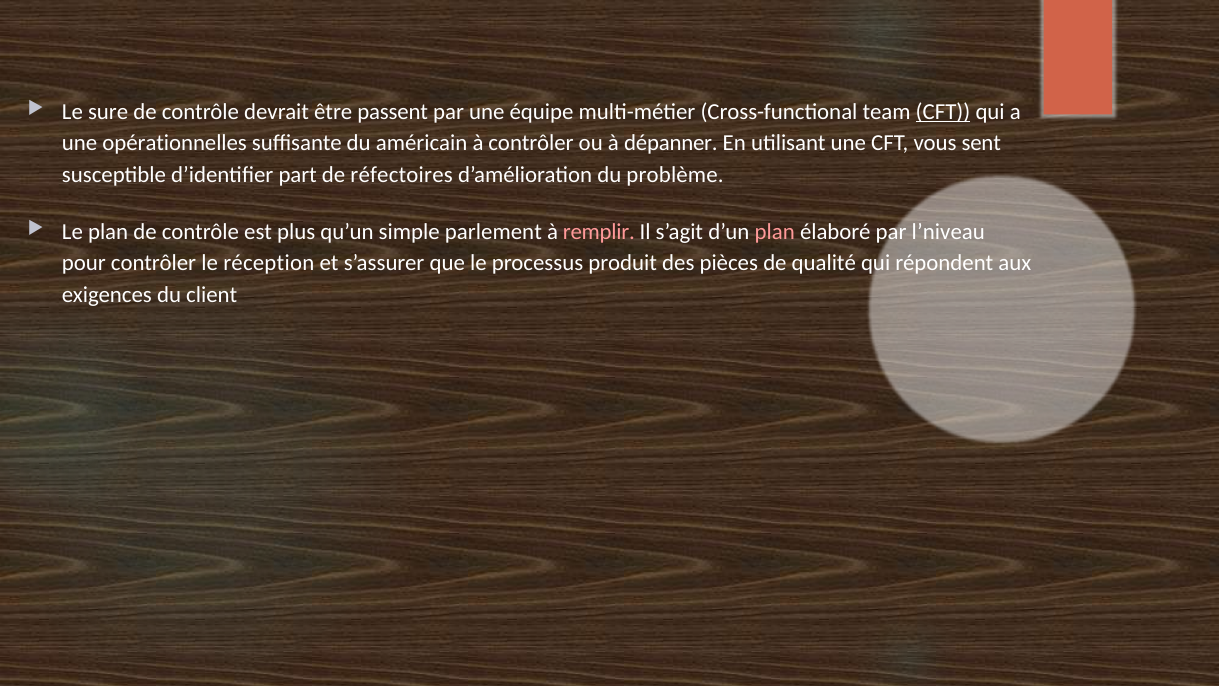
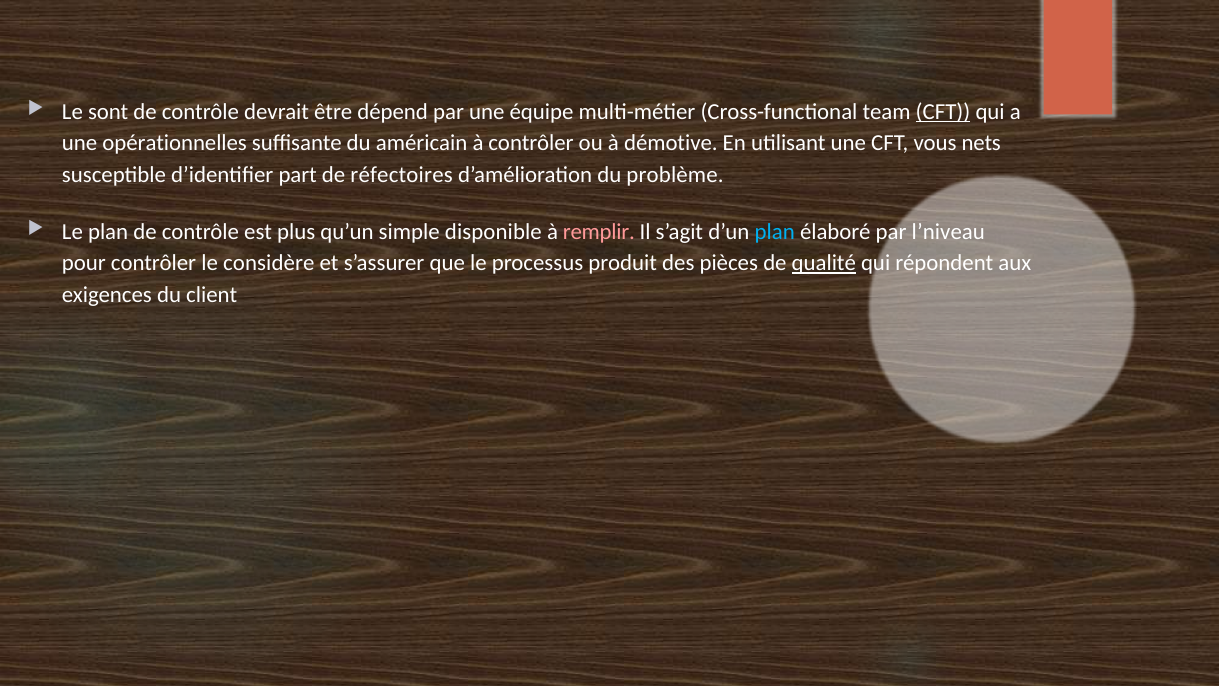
sure: sure -> sont
passent: passent -> dépend
dépanner: dépanner -> démotive
sent: sent -> nets
parlement: parlement -> disponible
plan at (775, 231) colour: pink -> light blue
réception: réception -> considère
qualité underline: none -> present
